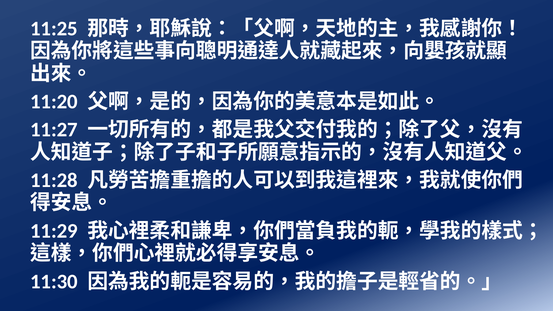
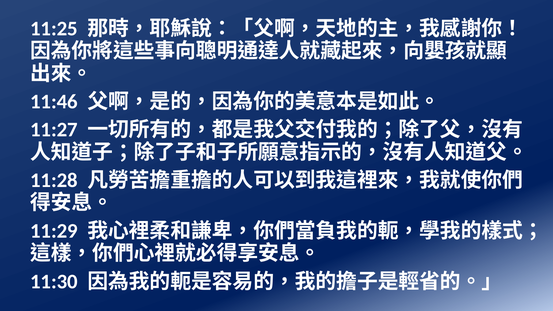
11:20: 11:20 -> 11:46
